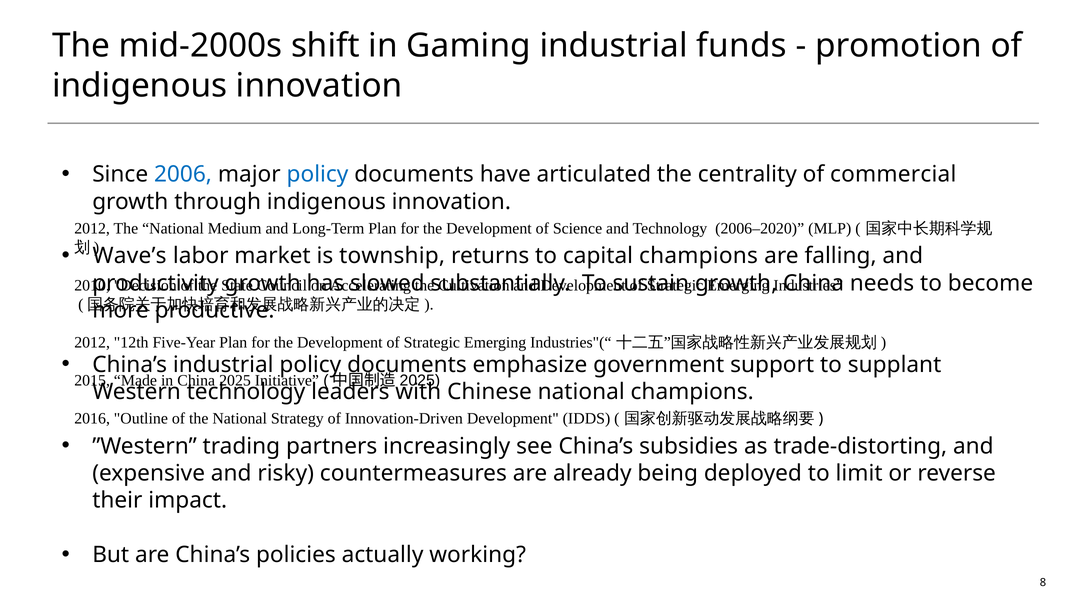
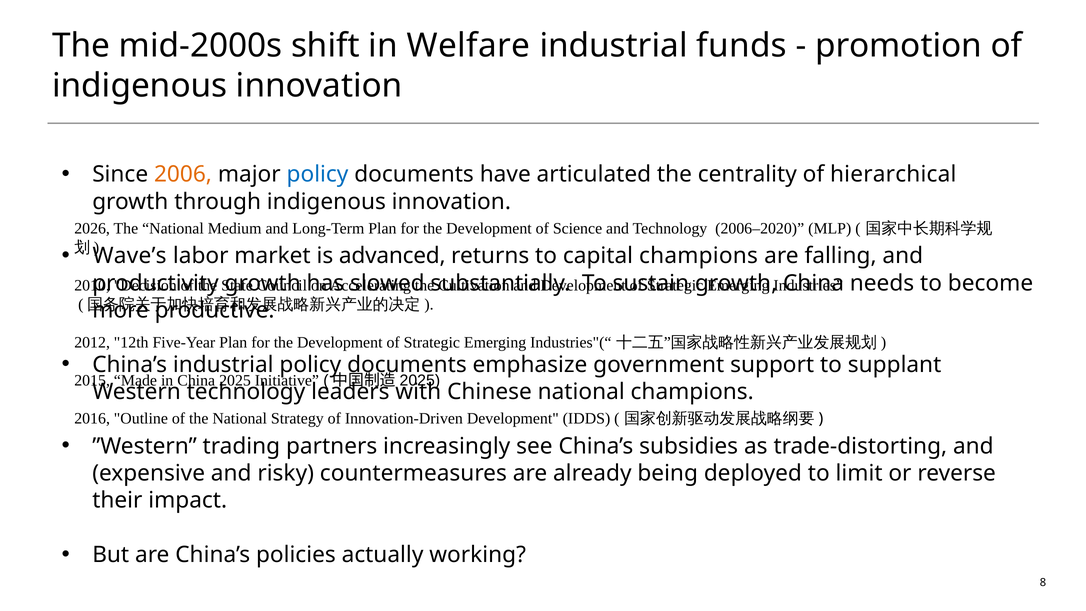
Gaming: Gaming -> Welfare
2006 colour: blue -> orange
commercial: commercial -> hierarchical
2012 at (92, 228): 2012 -> 2026
township: township -> advanced
